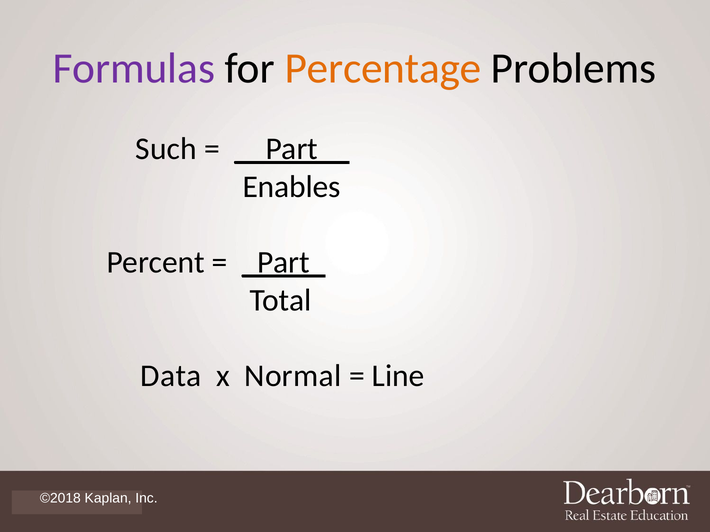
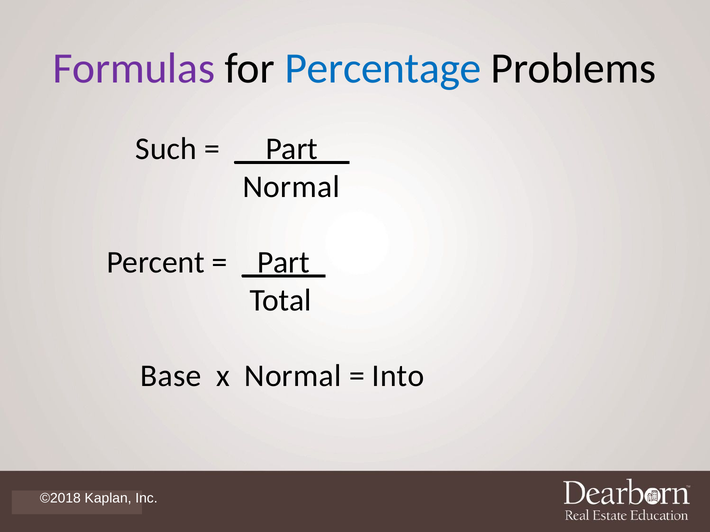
Percentage colour: orange -> blue
Enables at (292, 187): Enables -> Normal
Data: Data -> Base
Line: Line -> Into
